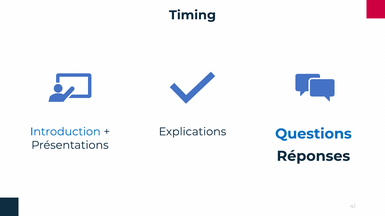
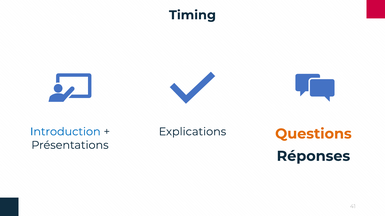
Questions colour: blue -> orange
